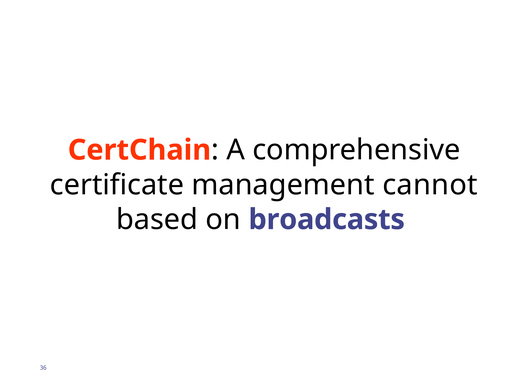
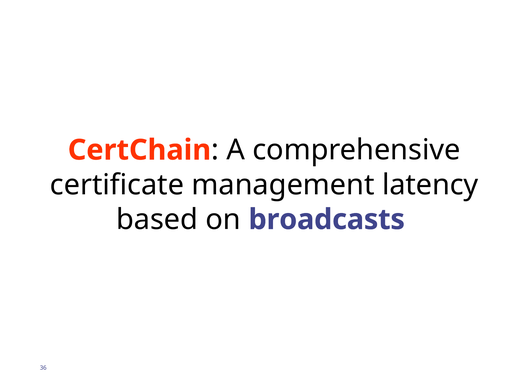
cannot: cannot -> latency
